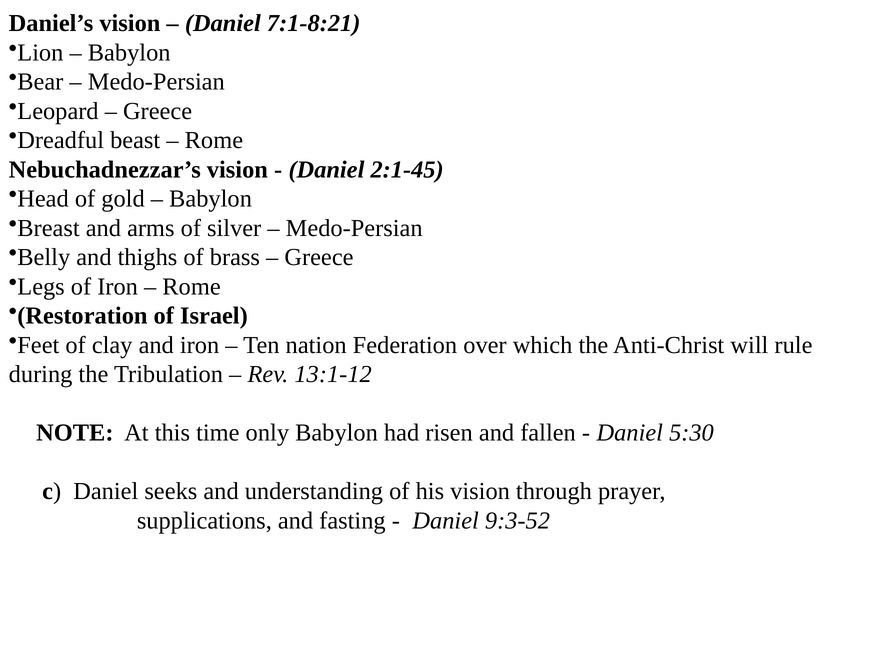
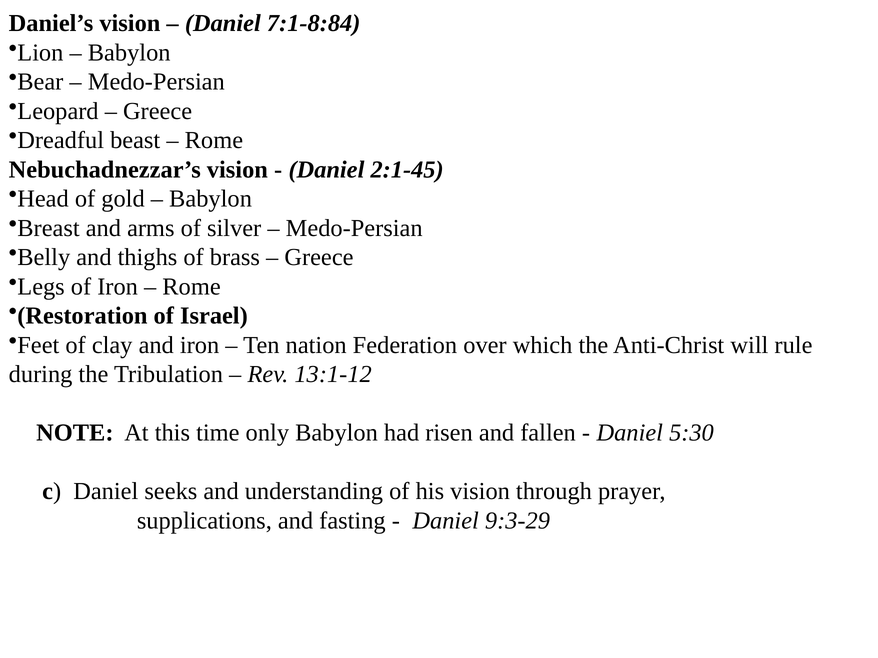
7:1-8:21: 7:1-8:21 -> 7:1-8:84
9:3-52: 9:3-52 -> 9:3-29
